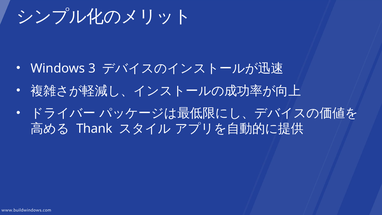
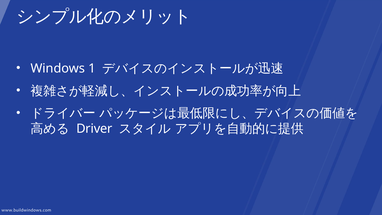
3: 3 -> 1
Thank: Thank -> Driver
